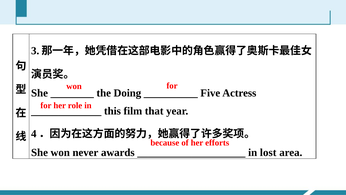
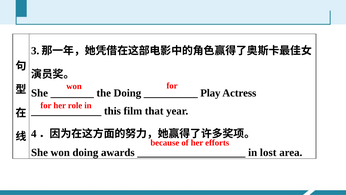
Five: Five -> Play
won never: never -> doing
